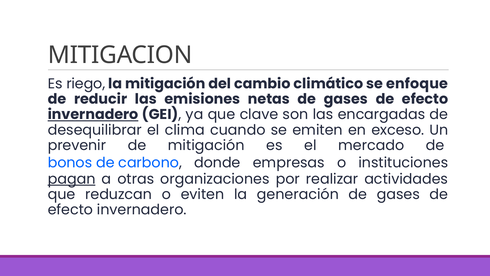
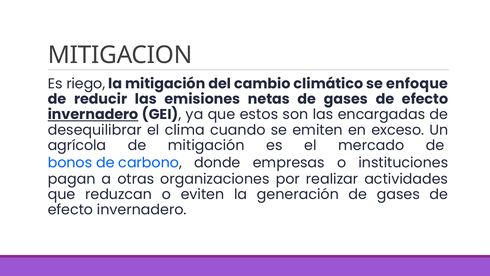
clave: clave -> estos
prevenir: prevenir -> agrícola
pagan underline: present -> none
